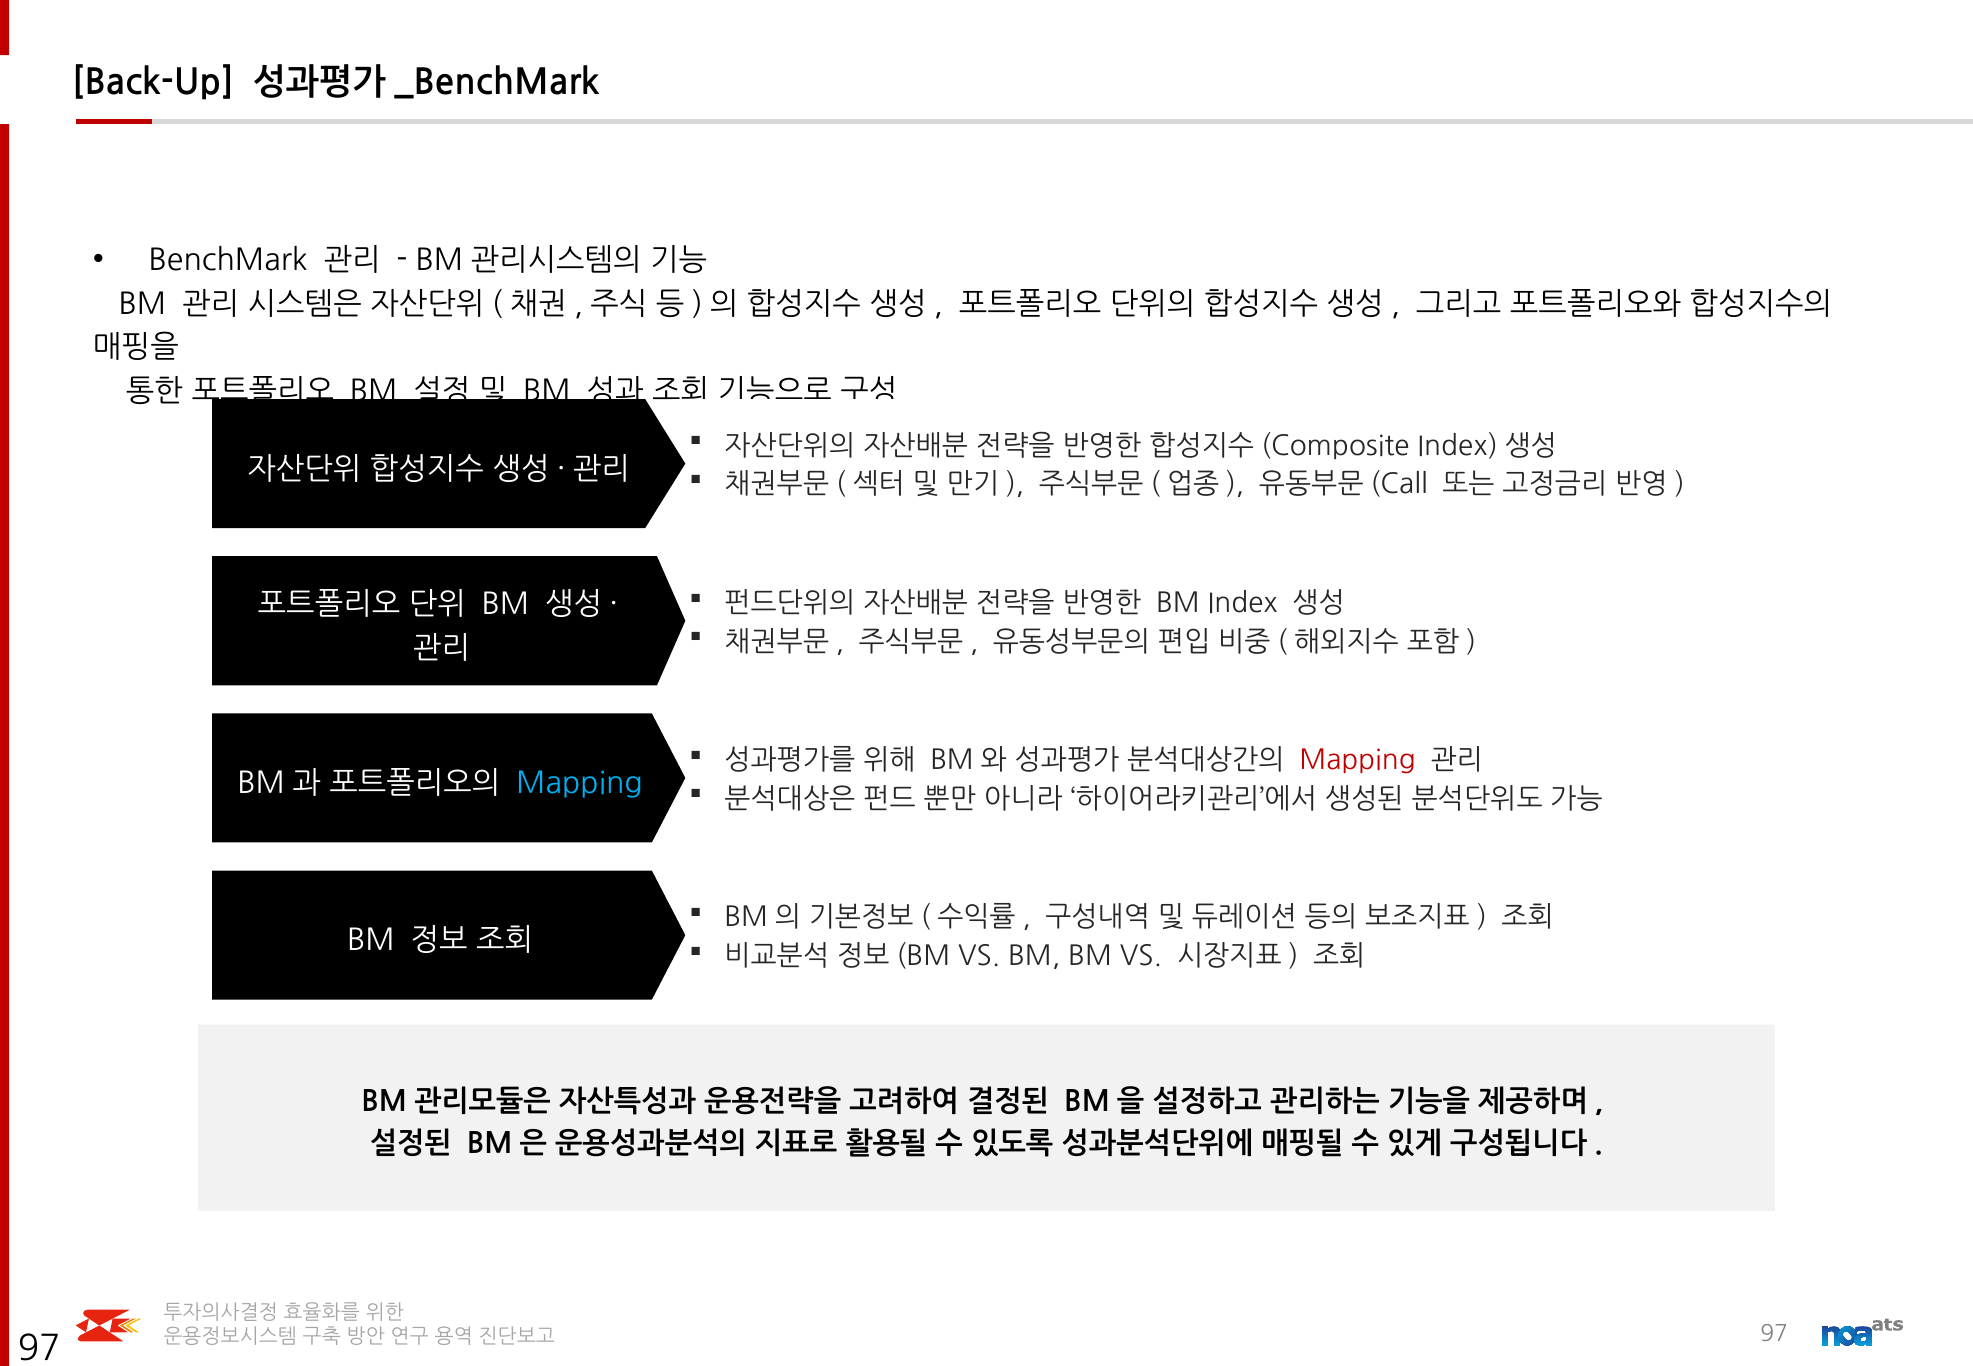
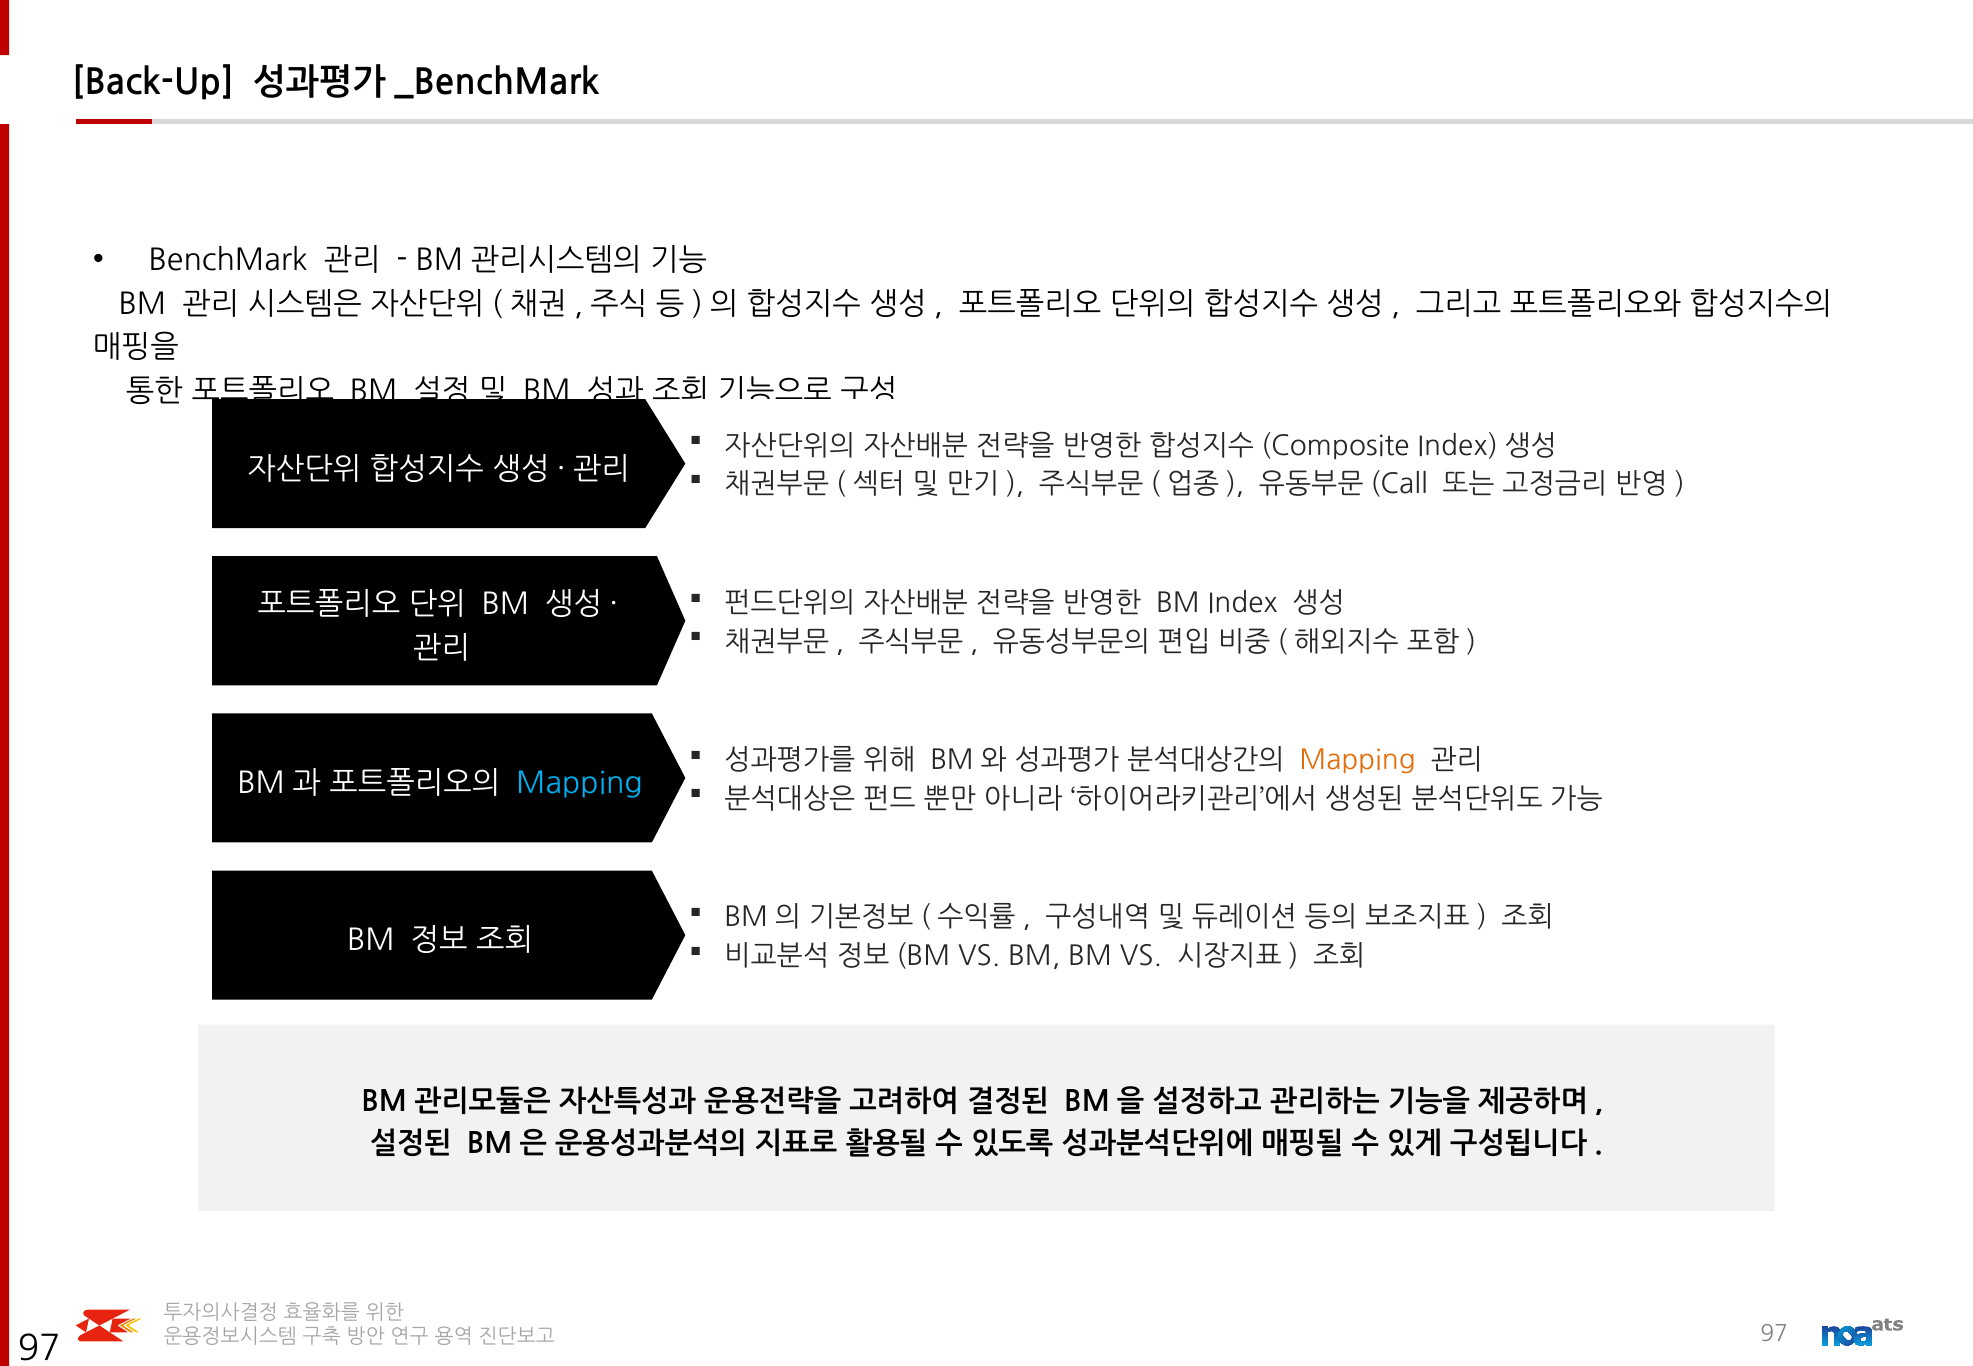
Mapping at (1358, 761) colour: red -> orange
